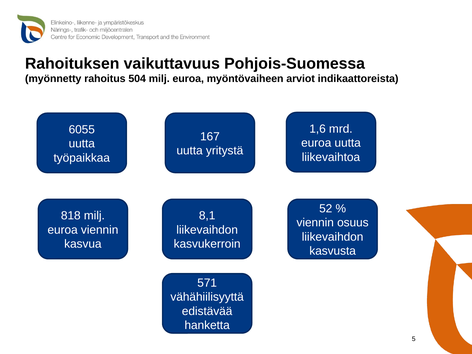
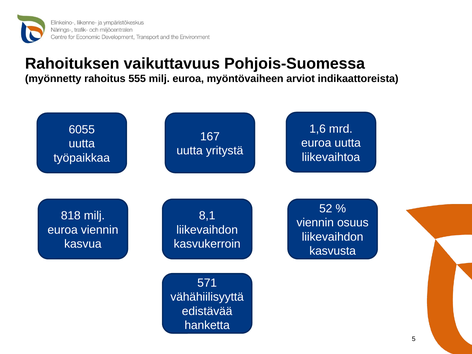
504: 504 -> 555
